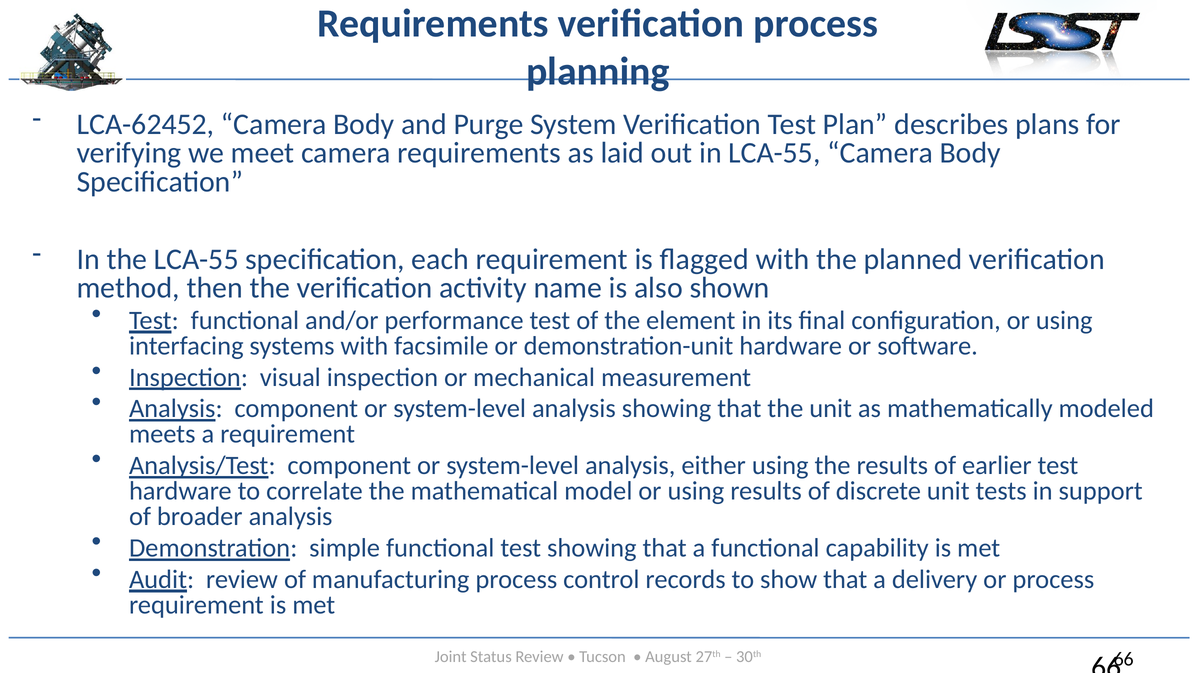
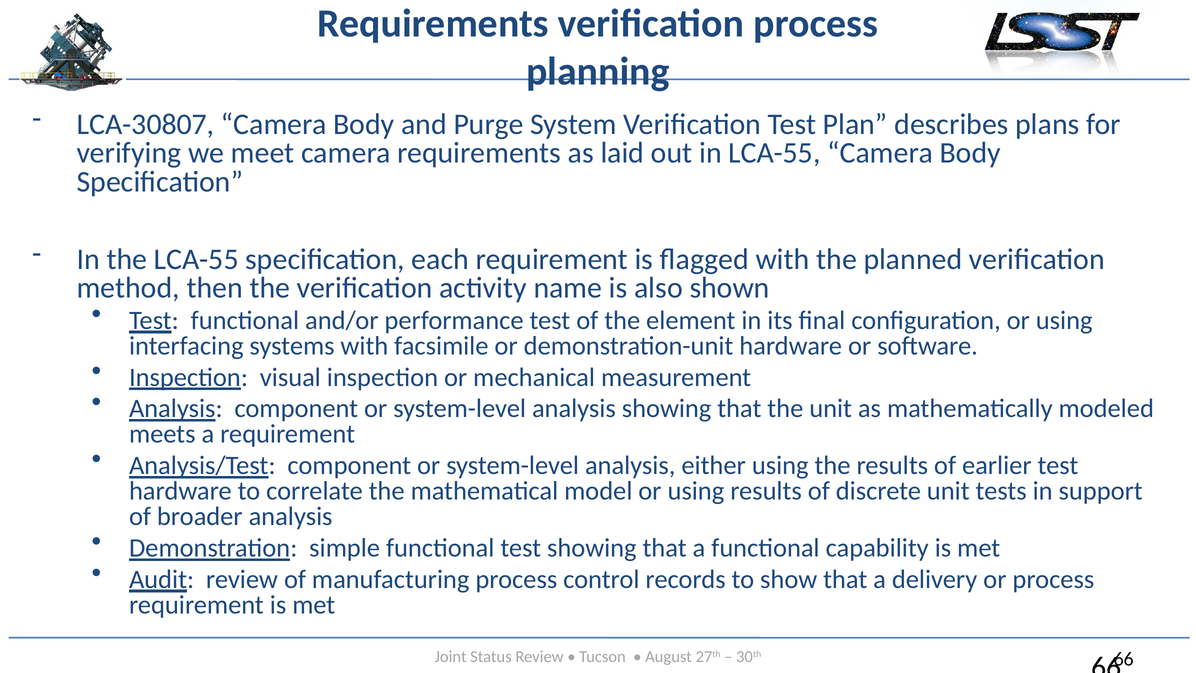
LCA-62452: LCA-62452 -> LCA-30807
